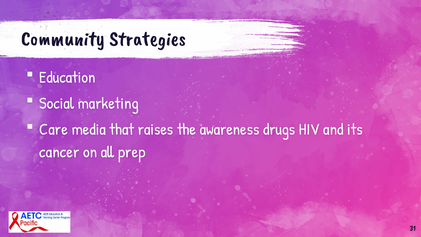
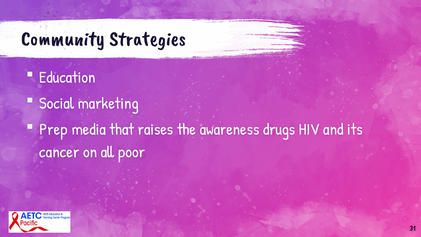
Care: Care -> Prep
prep: prep -> poor
